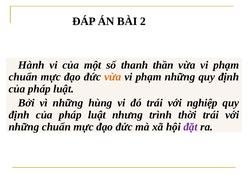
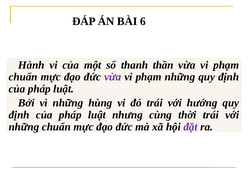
2: 2 -> 6
vừa at (113, 77) colour: orange -> purple
nghiệp: nghiệp -> hướng
trình: trình -> cùng
